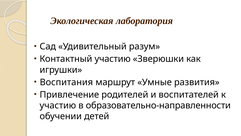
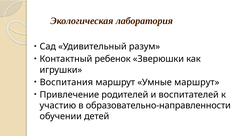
Контактный участию: участию -> ребенок
Умные развития: развития -> маршрут
